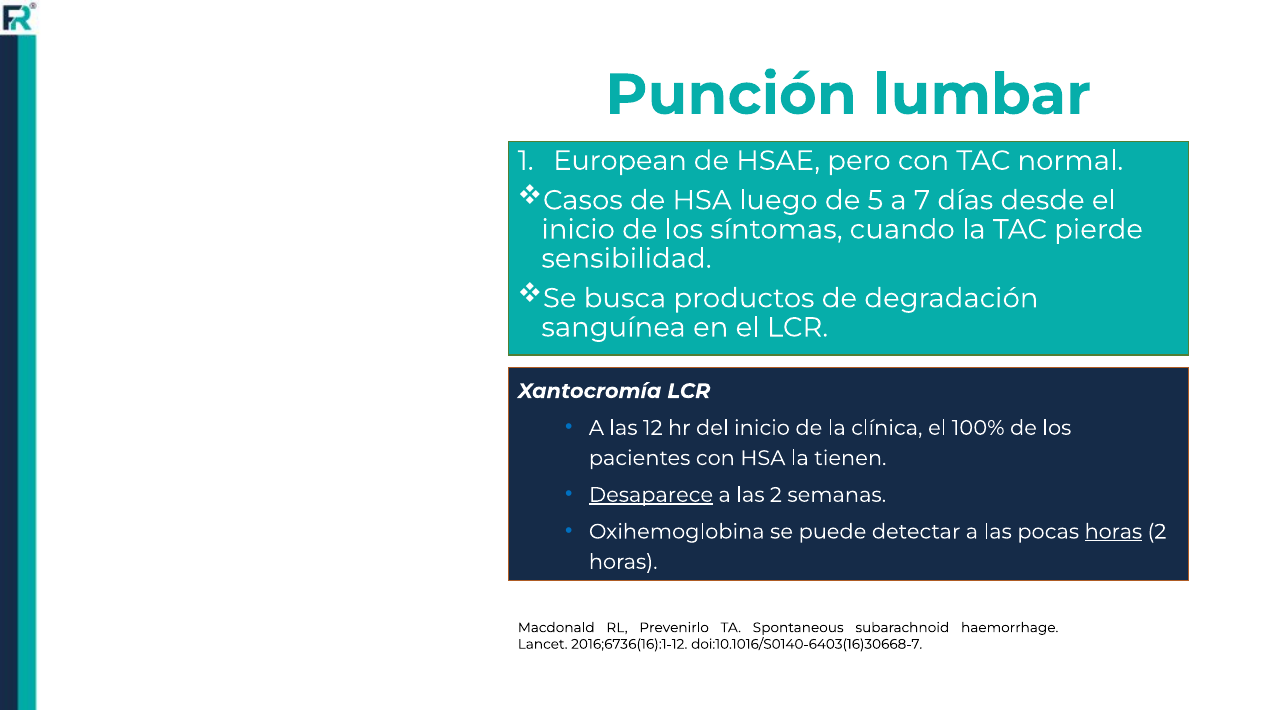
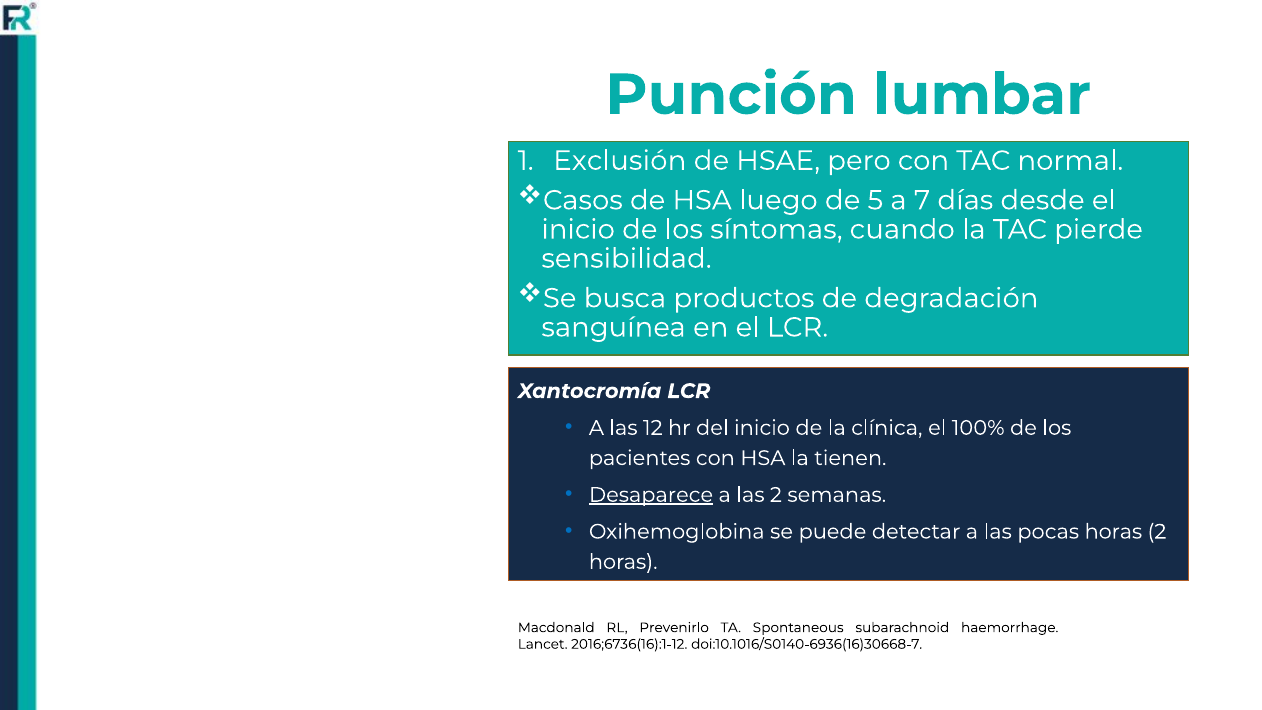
European: European -> Exclusión
horas at (1113, 532) underline: present -> none
doi:10.1016/S0140-6403(16)30668-7: doi:10.1016/S0140-6403(16)30668-7 -> doi:10.1016/S0140-6936(16)30668-7
